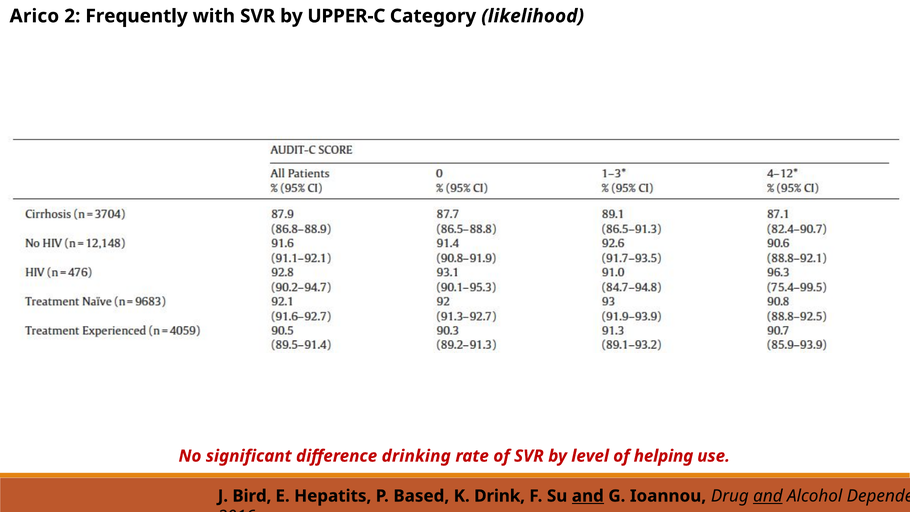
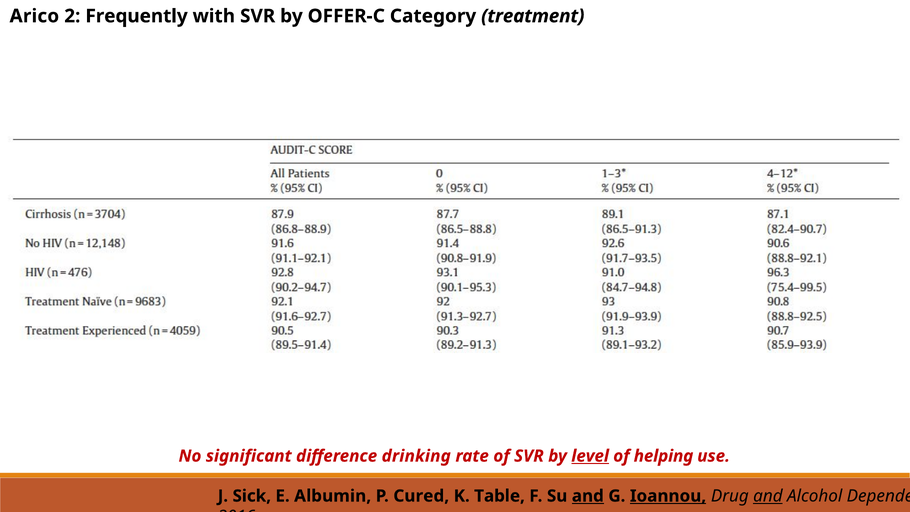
UPPER-C: UPPER-C -> OFFER-C
likelihood: likelihood -> treatment
level underline: none -> present
Bird: Bird -> Sick
Hepatits: Hepatits -> Albumin
Based: Based -> Cured
Drink: Drink -> Table
Ioannou underline: none -> present
